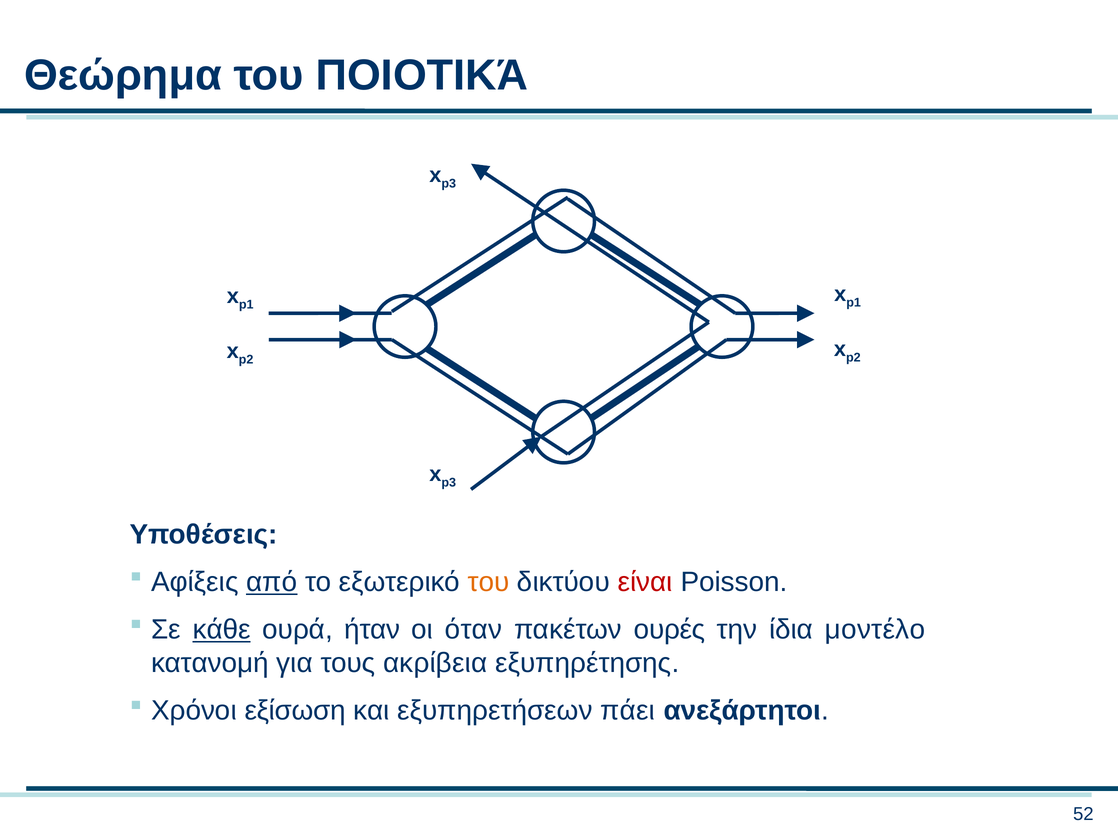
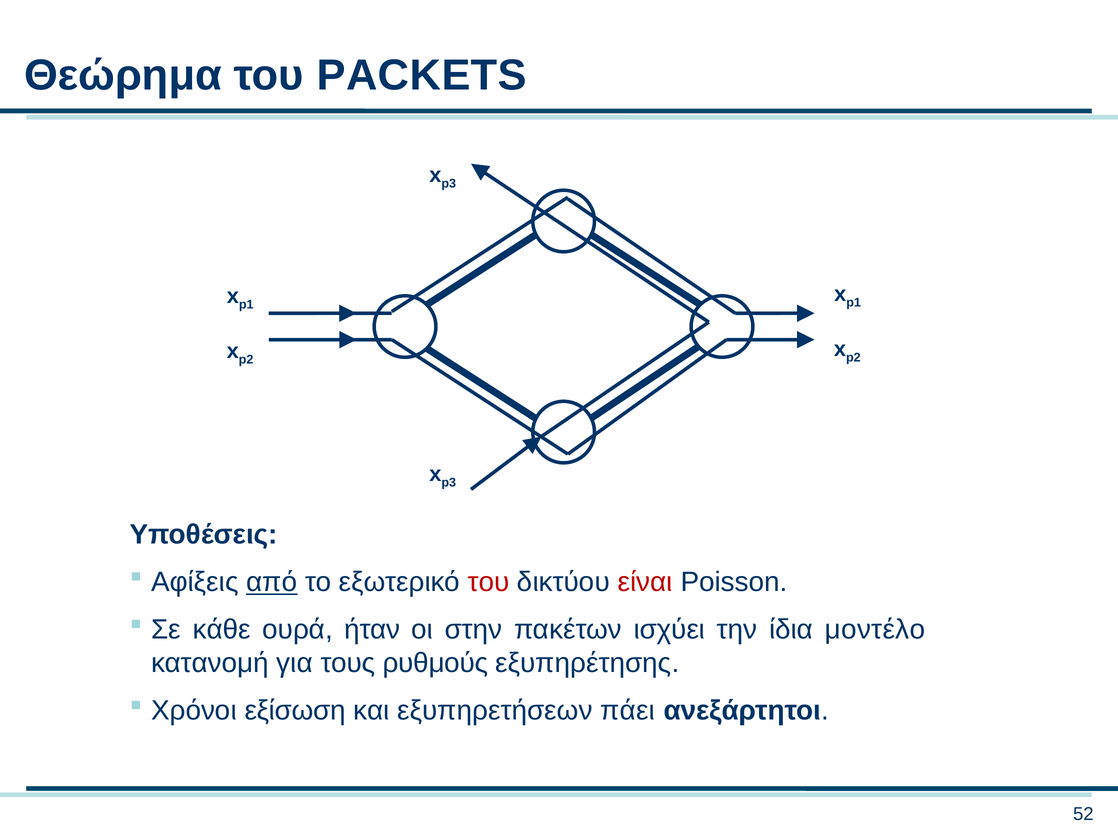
ΠΟΙΟΤΙΚΆ: ΠΟΙΟΤΙΚΆ -> PACKETS
του at (489, 583) colour: orange -> red
κάθε underline: present -> none
όταν: όταν -> στην
ουρές: ουρές -> ισχύει
ακρίβεια: ακρίβεια -> ρυθμούς
